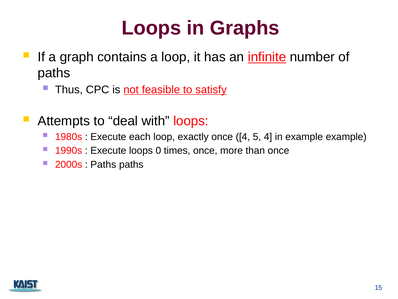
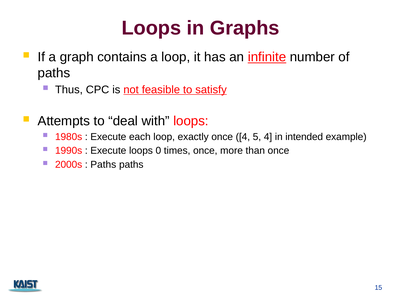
in example: example -> intended
